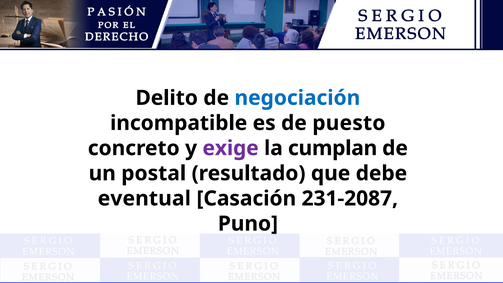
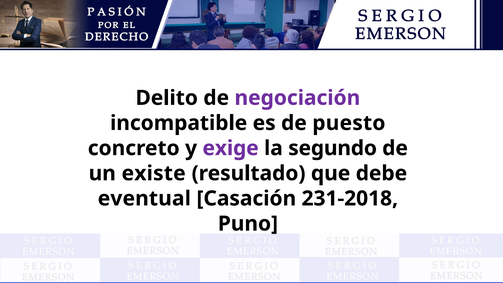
negociación colour: blue -> purple
cumplan: cumplan -> segundo
postal: postal -> existe
231-2087: 231-2087 -> 231-2018
